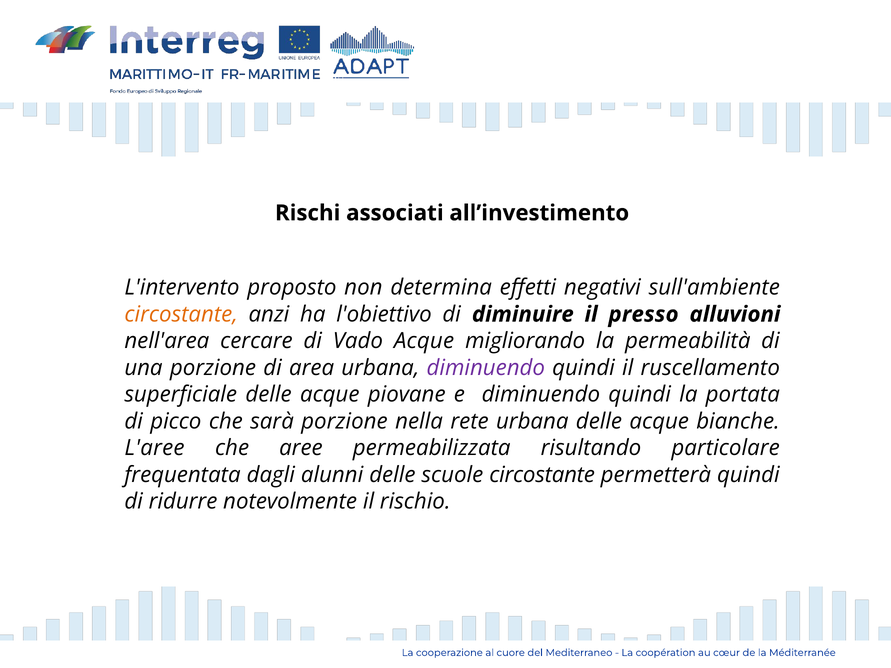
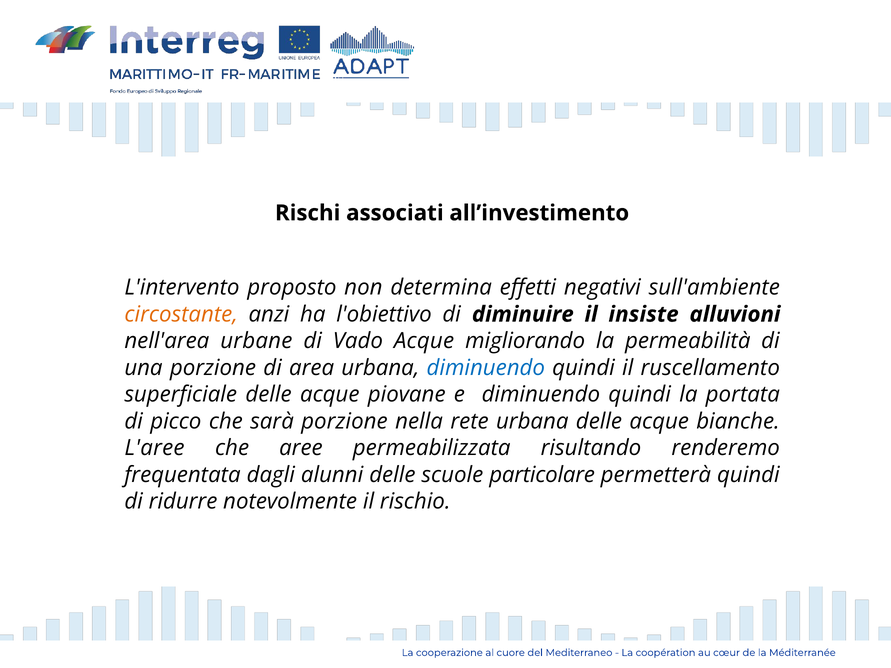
presso: presso -> insiste
cercare: cercare -> urbane
diminuendo at (486, 368) colour: purple -> blue
particolare: particolare -> renderemo
scuole circostante: circostante -> particolare
